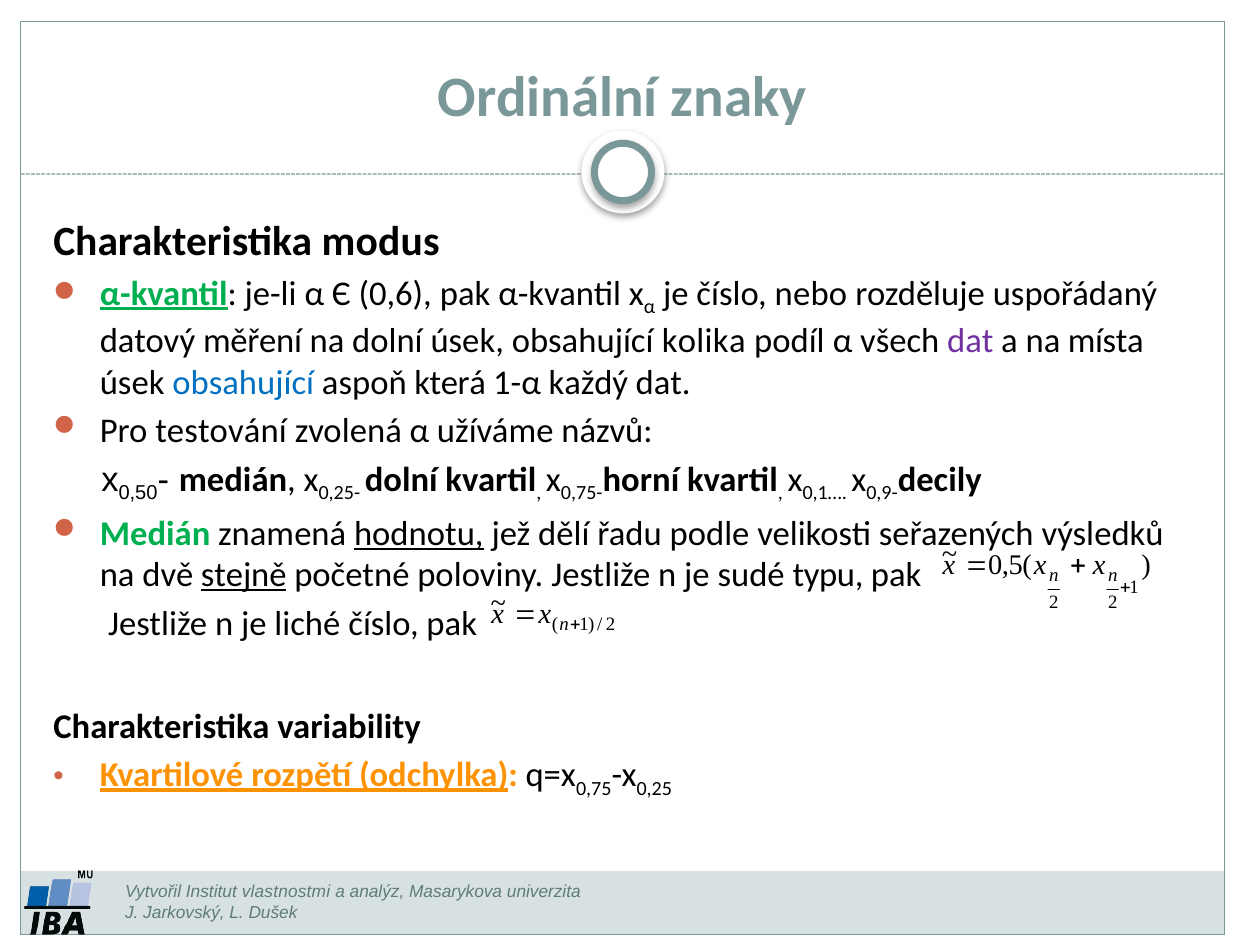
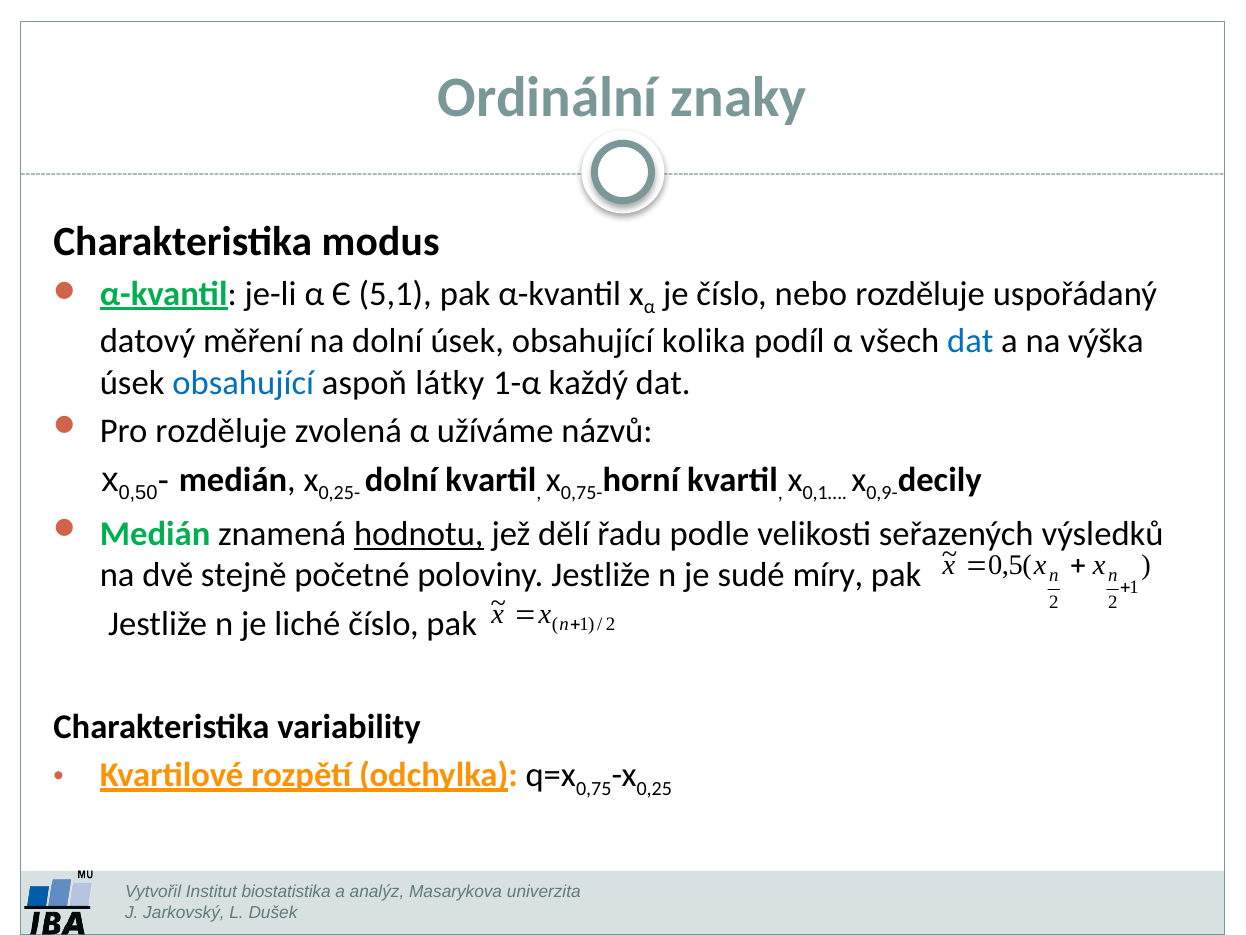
0,6: 0,6 -> 5,1
dat at (970, 341) colour: purple -> blue
místa: místa -> výška
která: která -> látky
Pro testování: testování -> rozděluje
stejně underline: present -> none
typu: typu -> míry
vlastnostmi: vlastnostmi -> biostatistika
